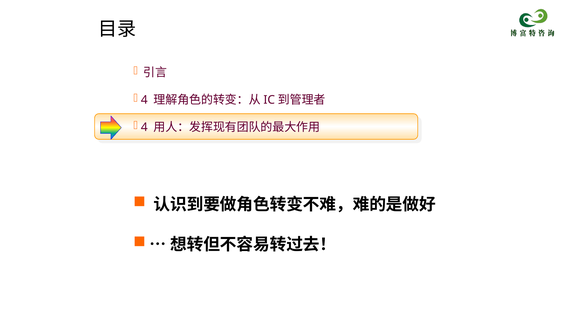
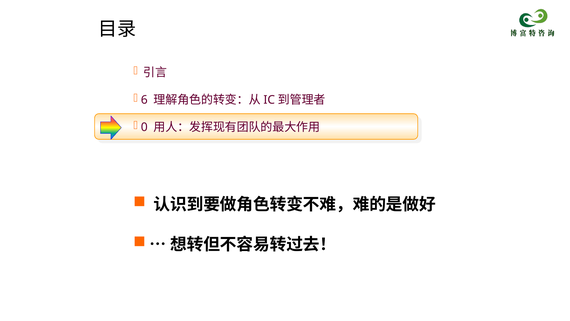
4 at (144, 100): 4 -> 6
4 at (144, 127): 4 -> 0
